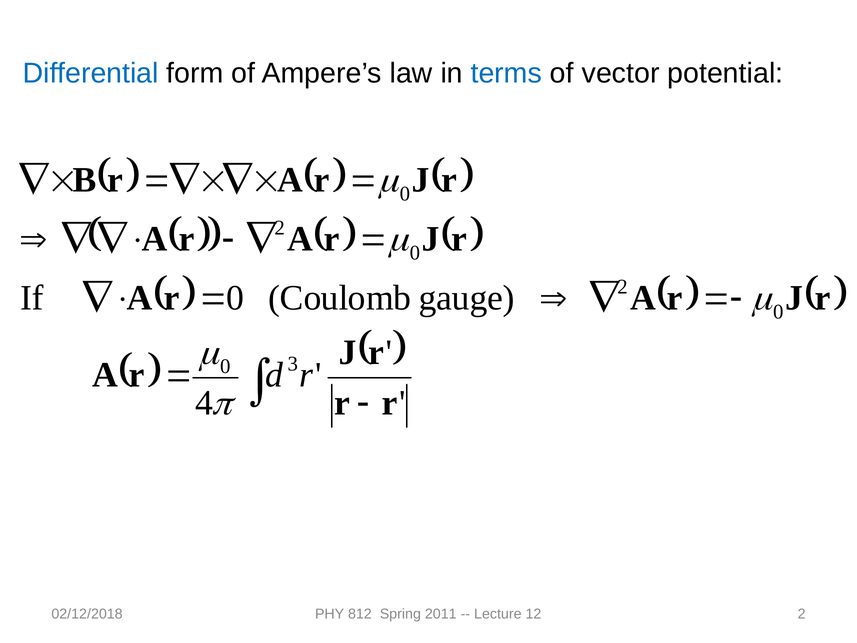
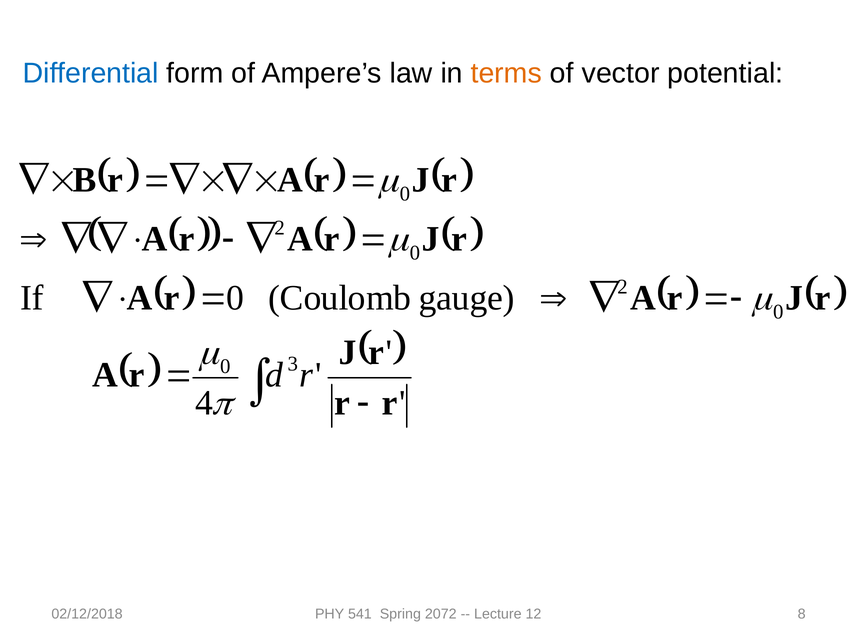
terms colour: blue -> orange
812: 812 -> 541
2011: 2011 -> 2072
12 2: 2 -> 8
